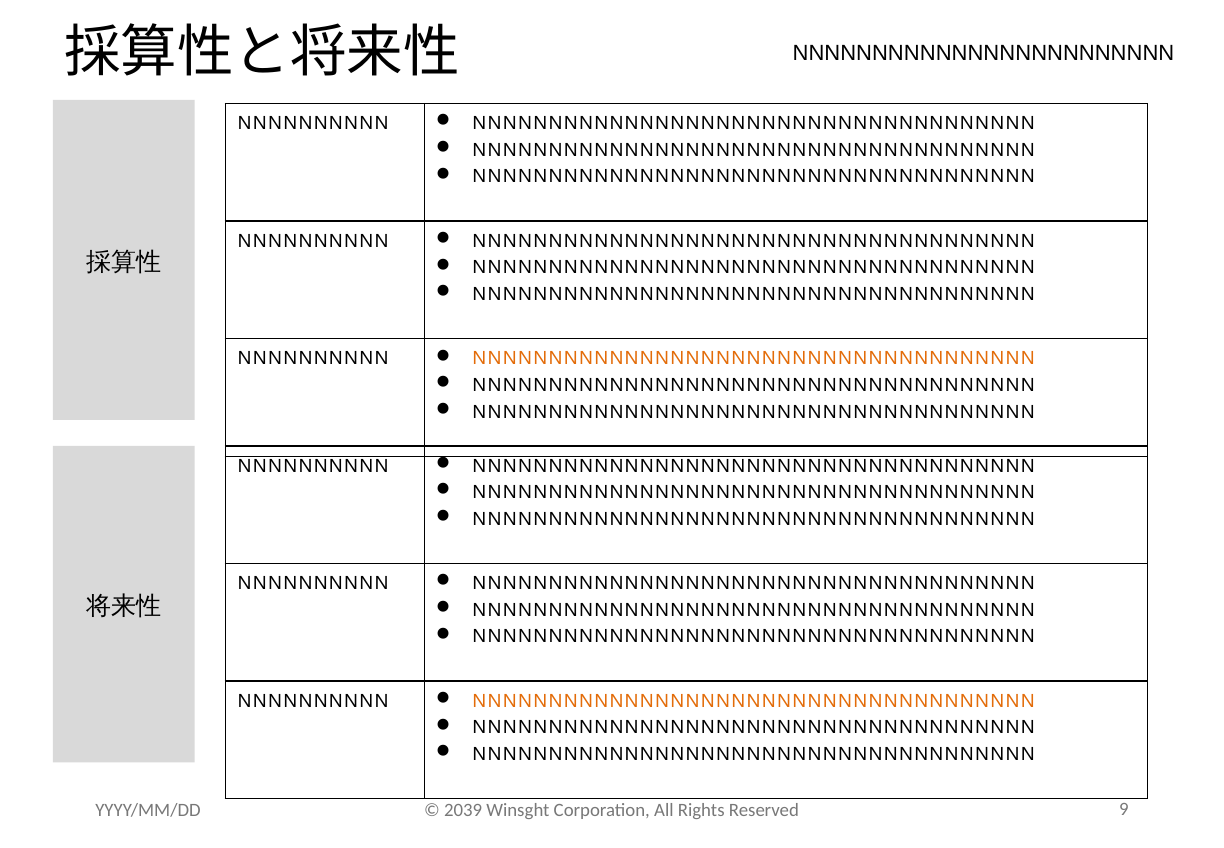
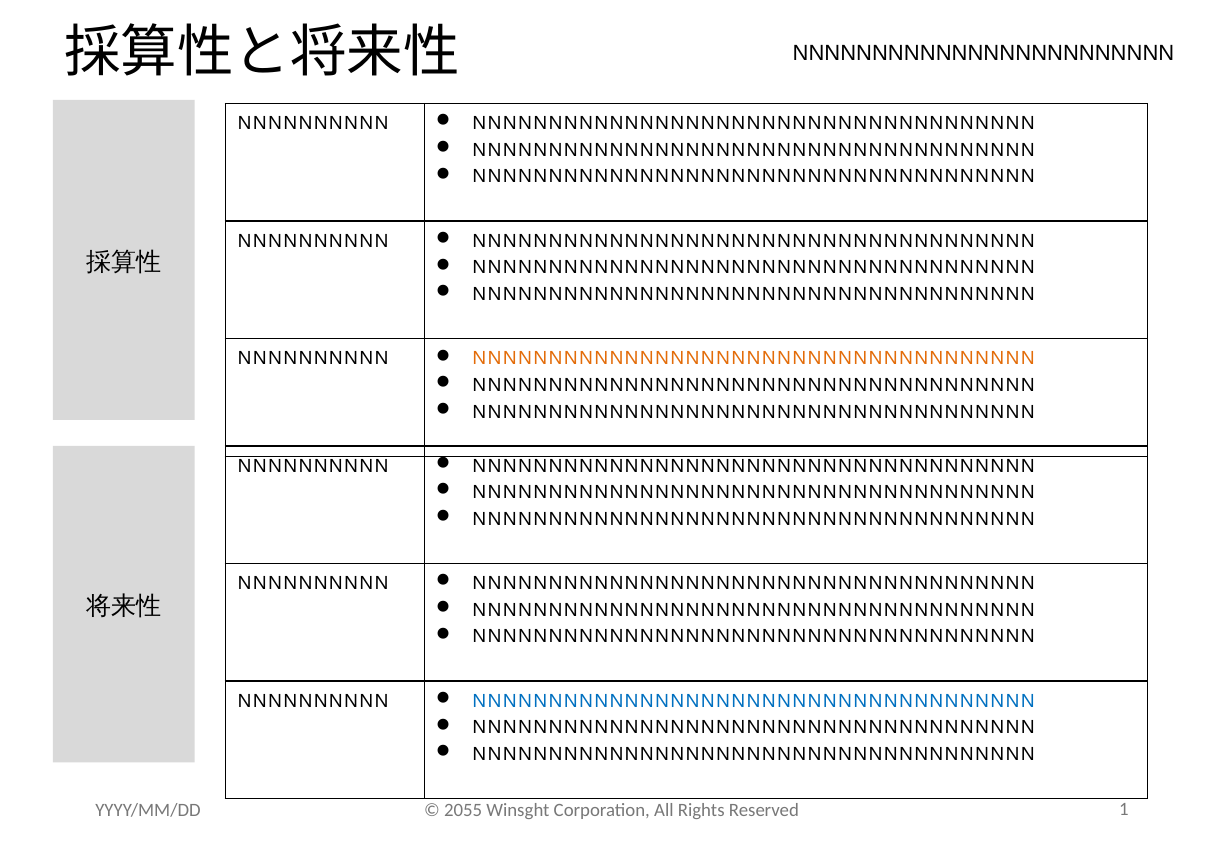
NNNNNNNNNNNNNNNNNNNNNNNNNNNNNNNNNNNNN at (753, 701) colour: orange -> blue
2039: 2039 -> 2055
9: 9 -> 1
